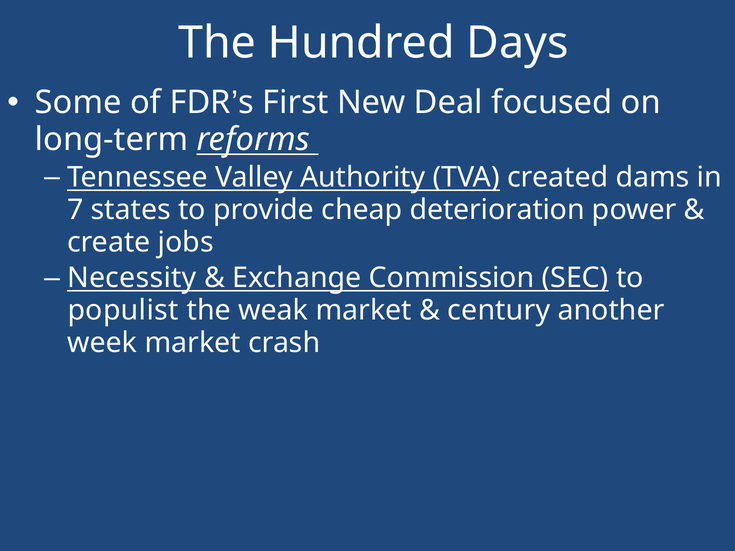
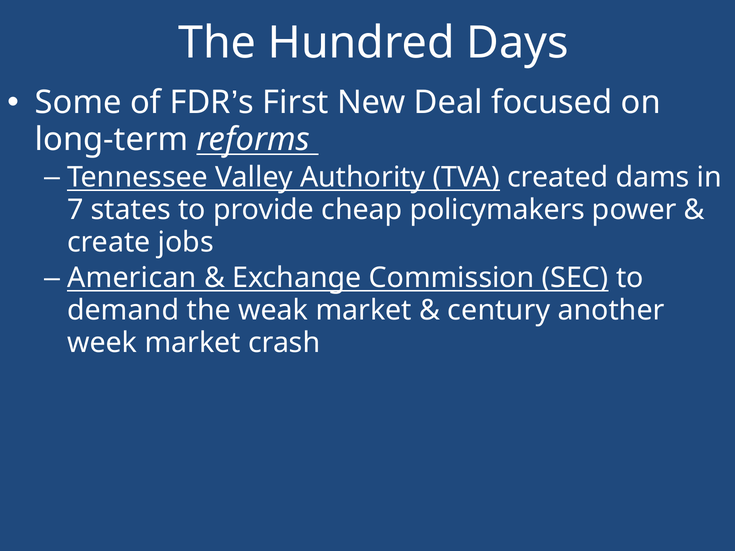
deterioration: deterioration -> policymakers
Necessity: Necessity -> American
populist: populist -> demand
